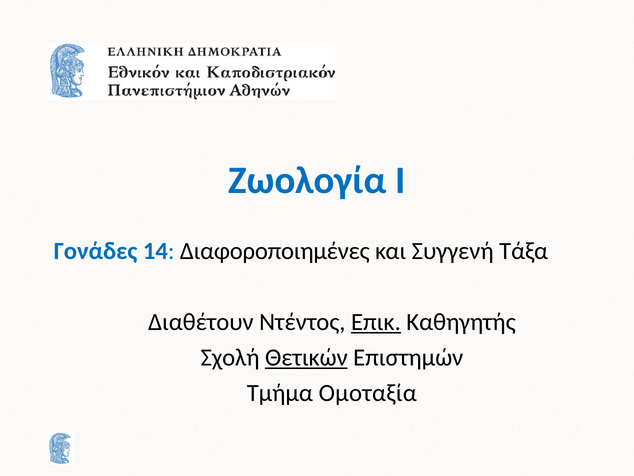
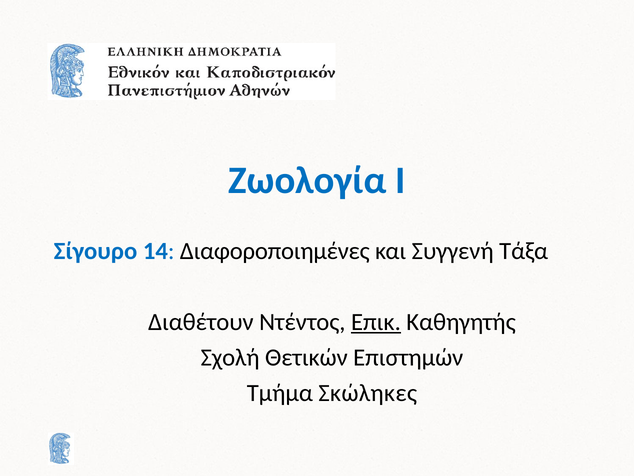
Γονάδες: Γονάδες -> Σίγουρο
Θετικών underline: present -> none
Ομοταξία: Ομοταξία -> Σκώληκες
